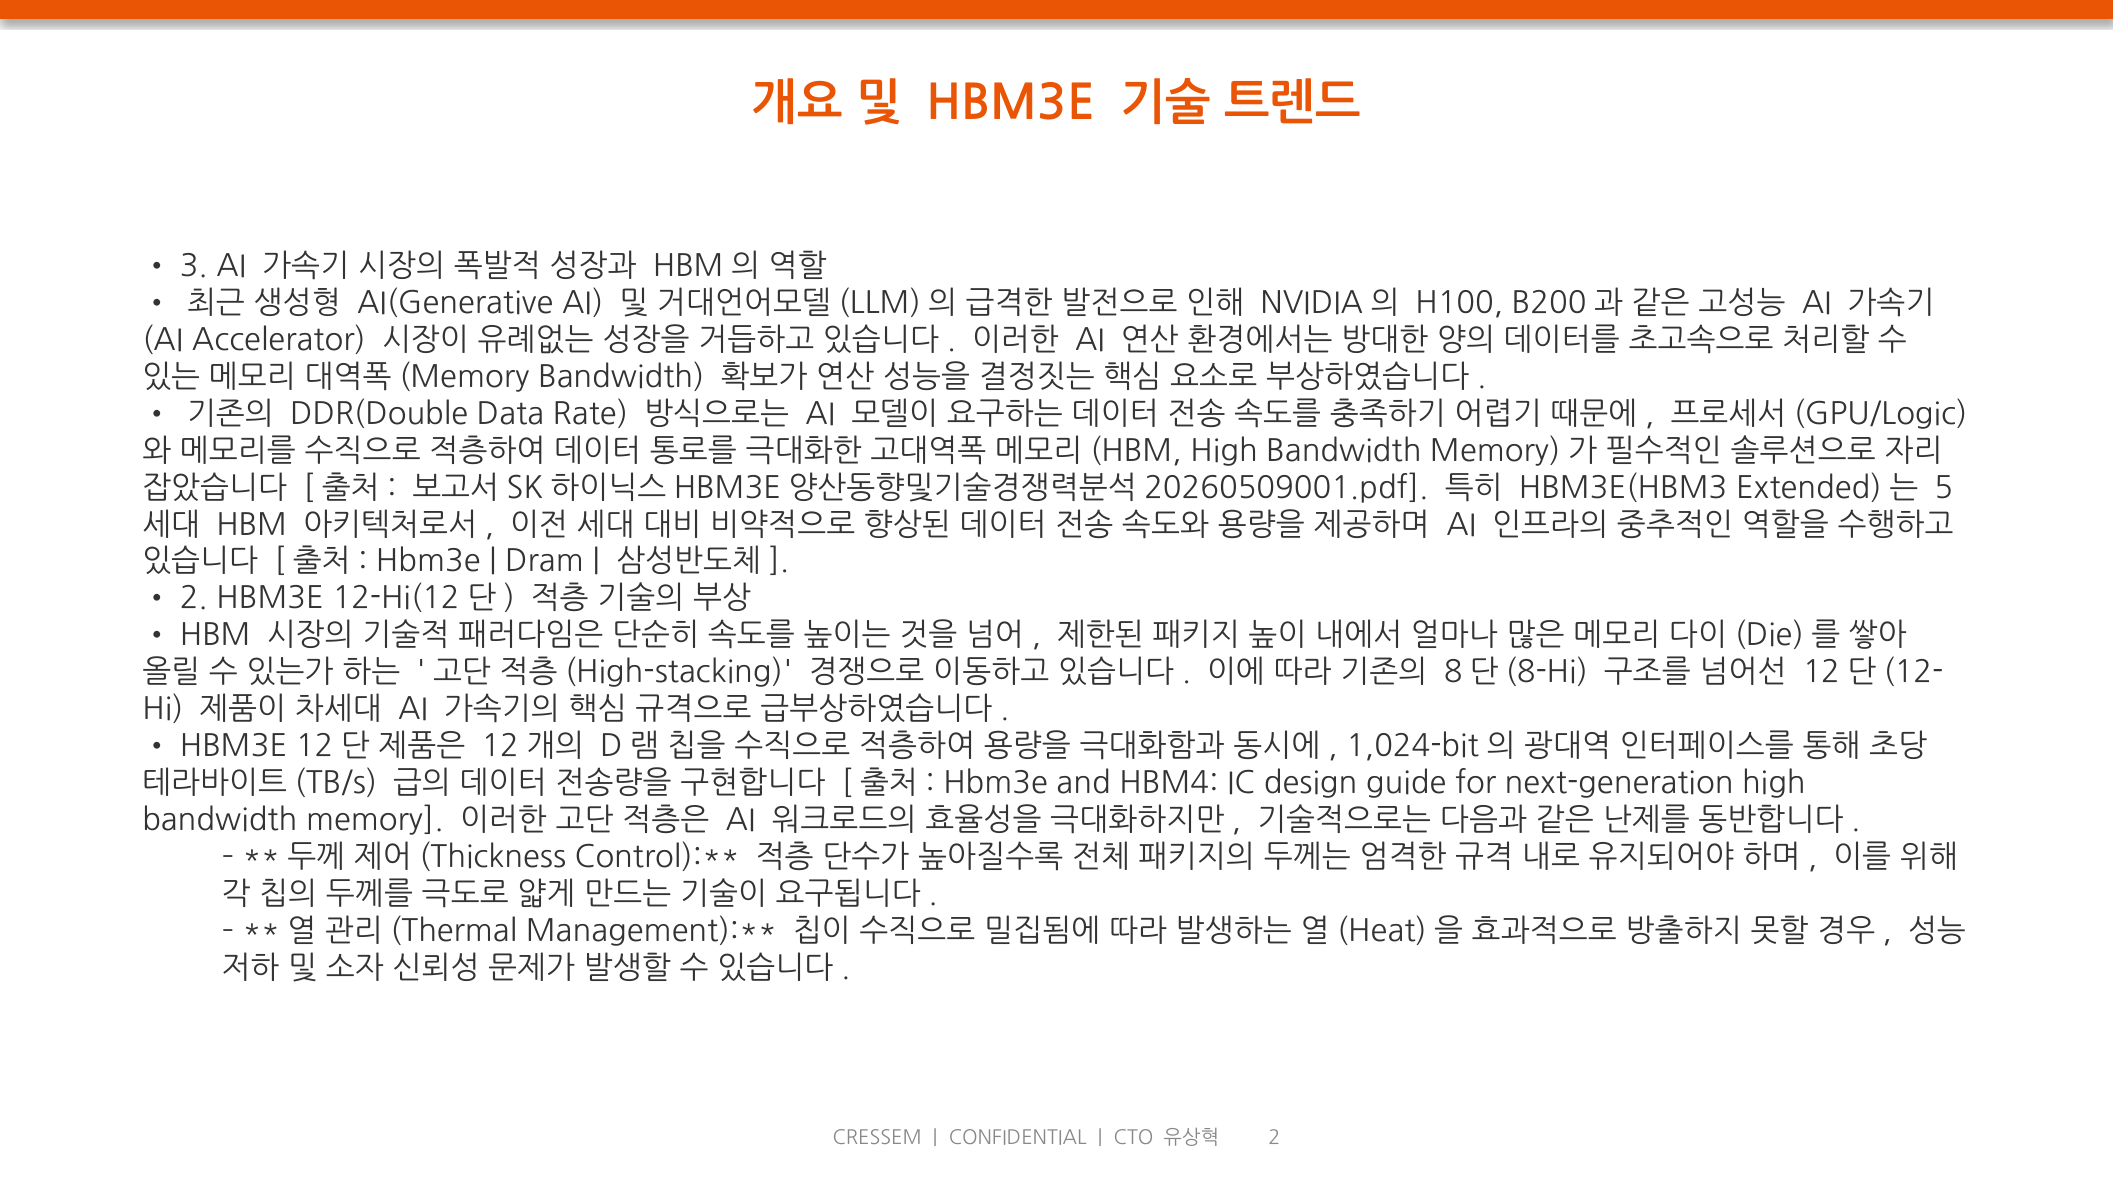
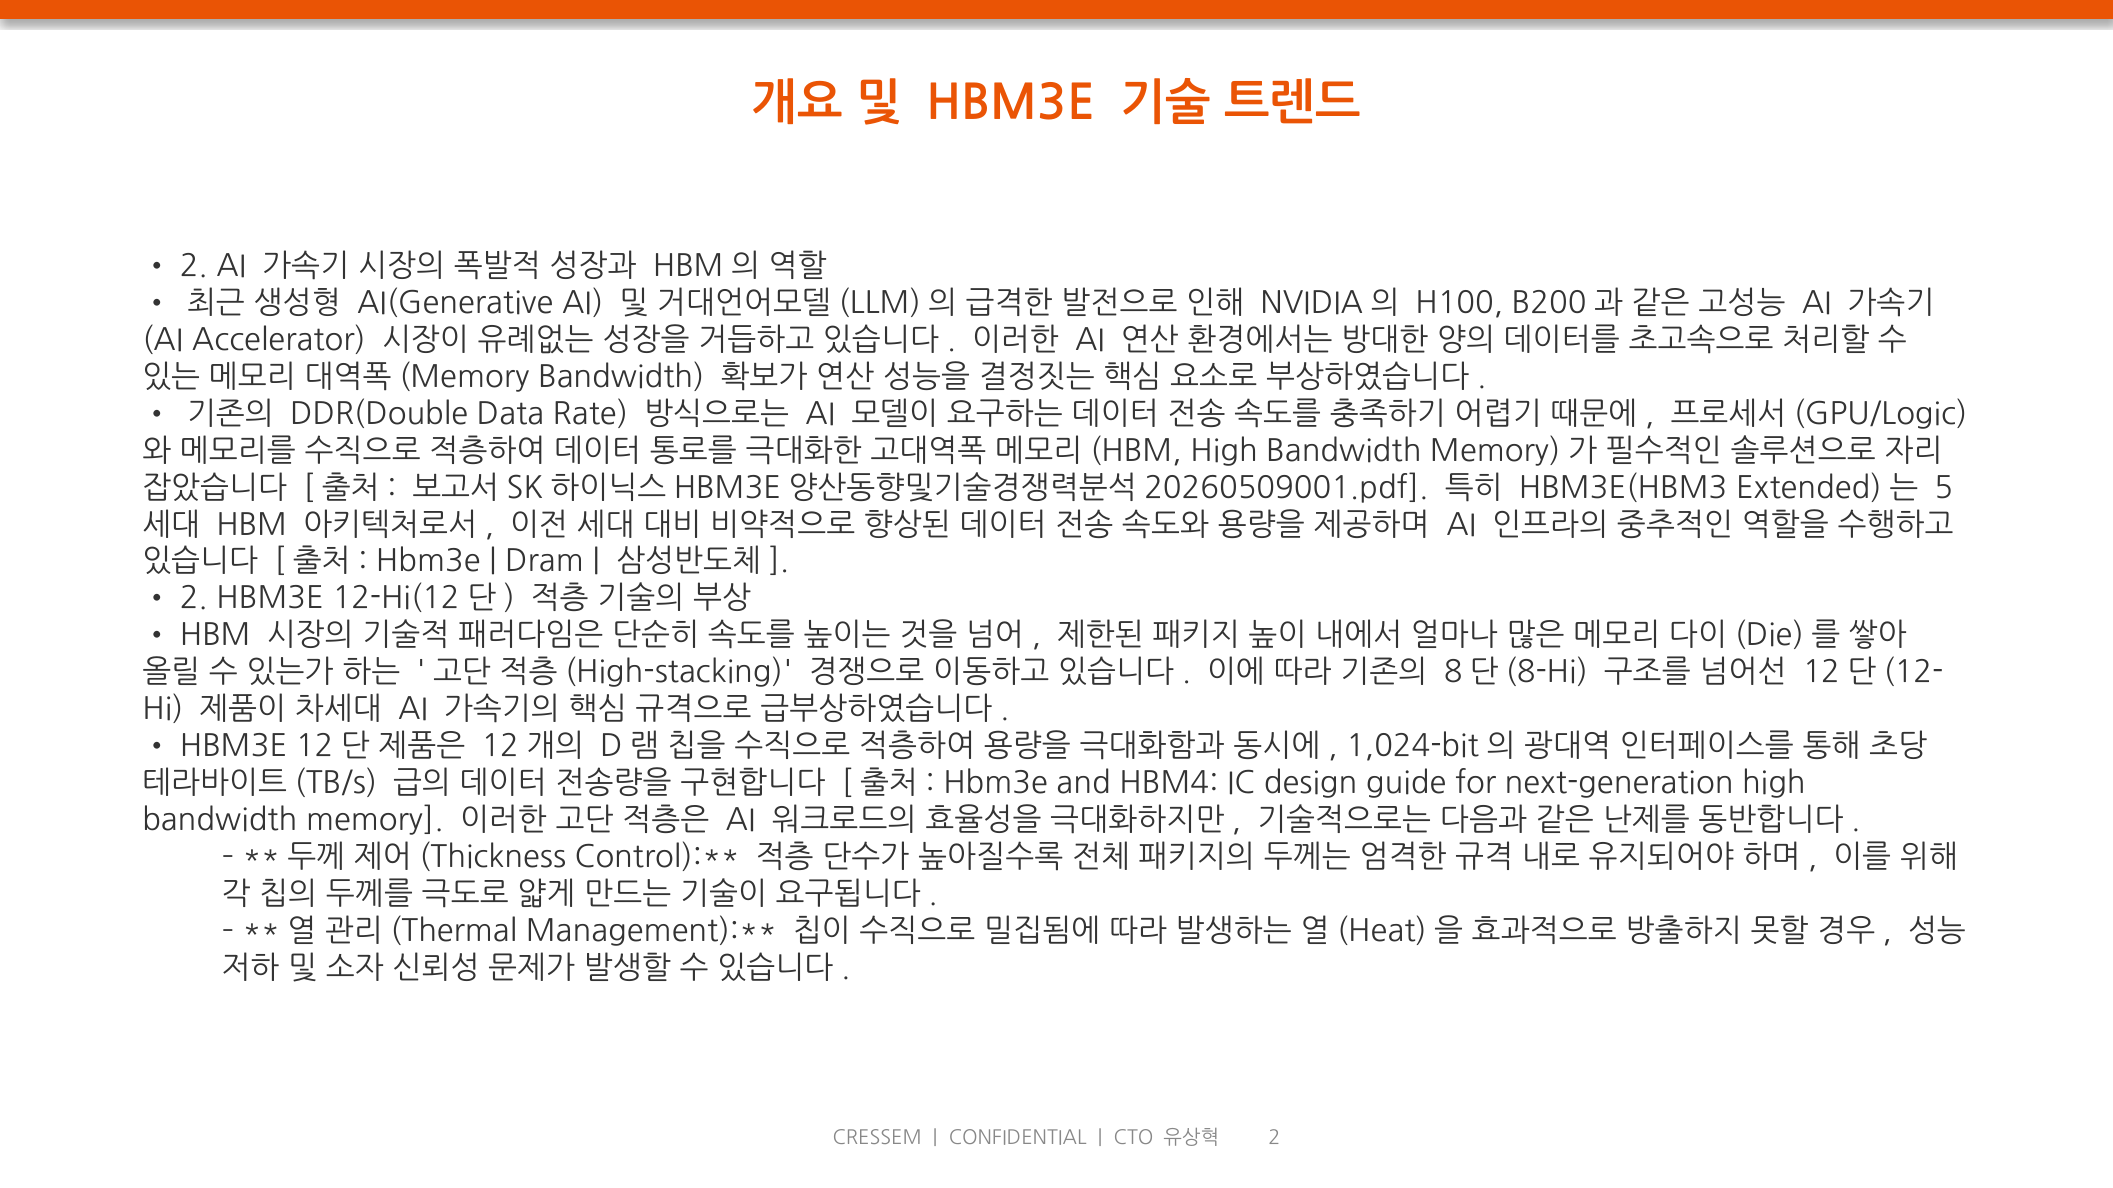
3 at (194, 266): 3 -> 2
